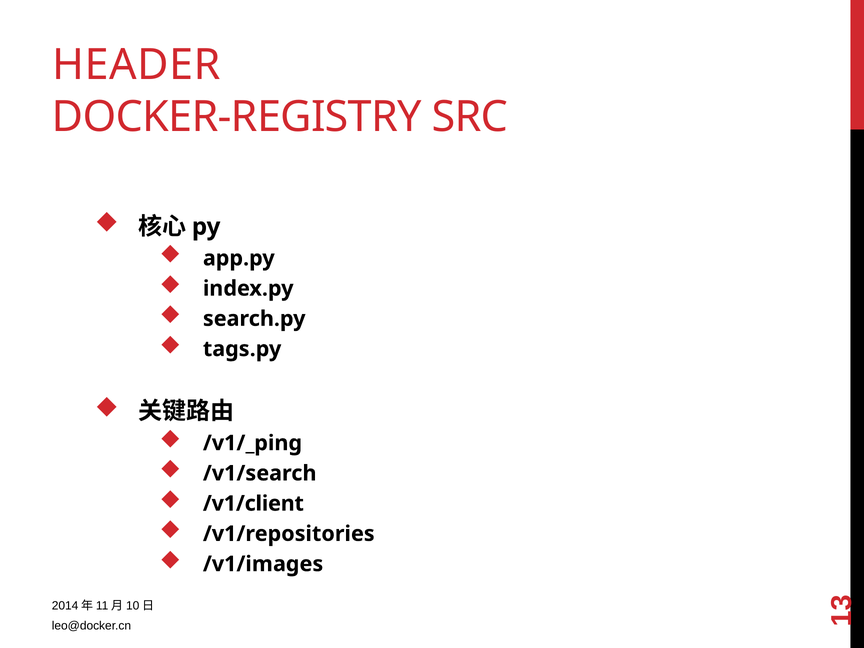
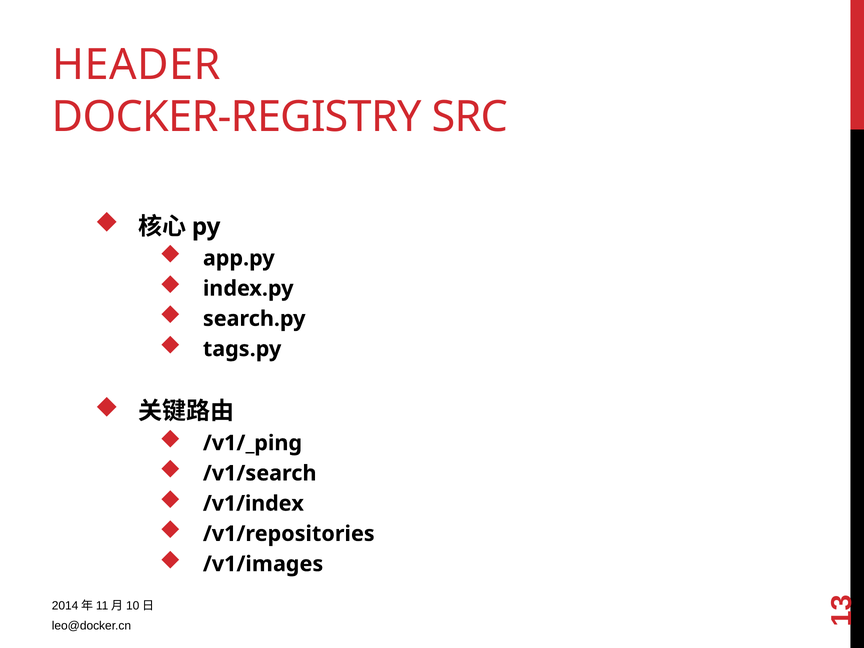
/v1/client: /v1/client -> /v1/index
